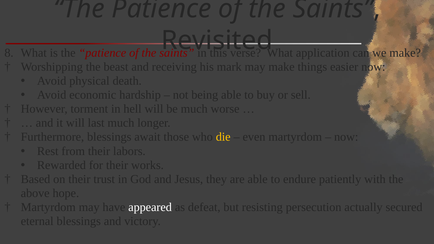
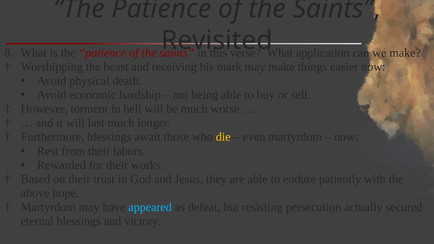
appeared colour: white -> light blue
